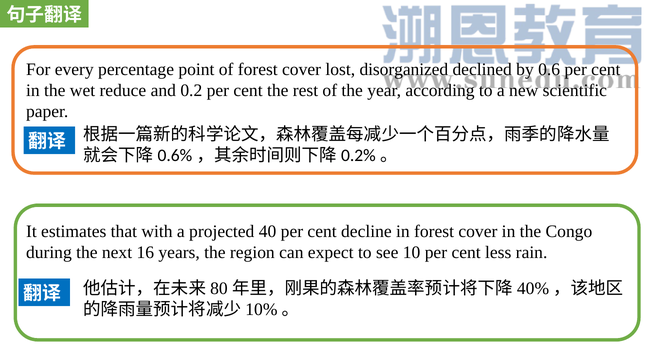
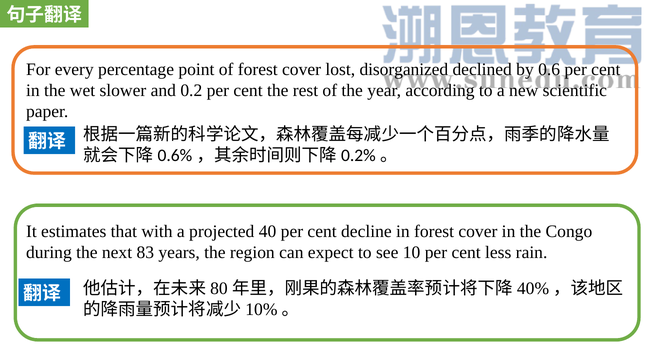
reduce: reduce -> slower
16: 16 -> 83
